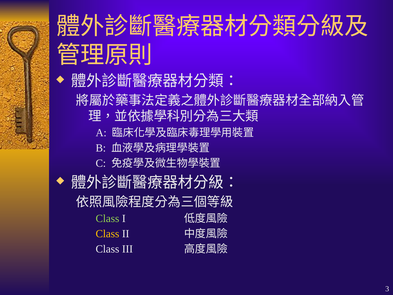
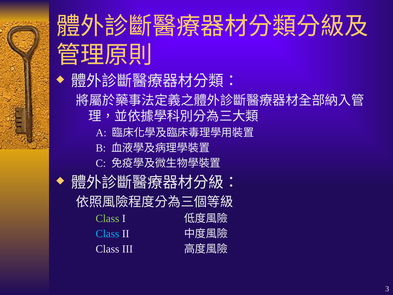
Class at (107, 234) colour: yellow -> light blue
